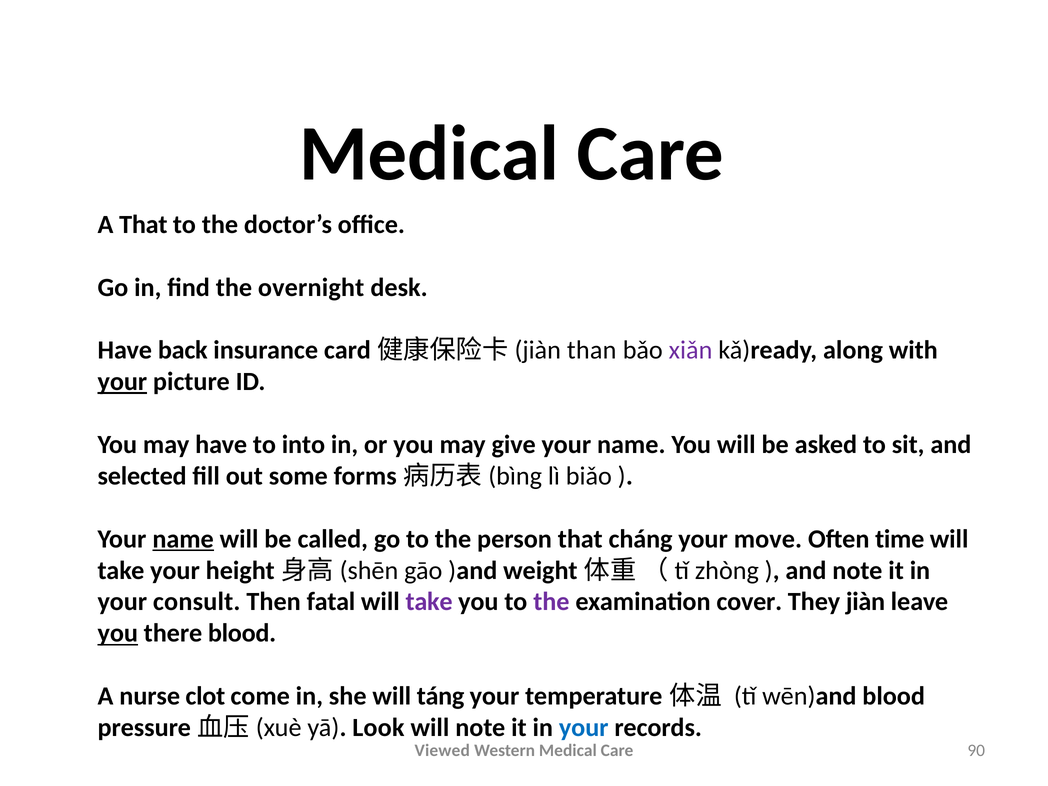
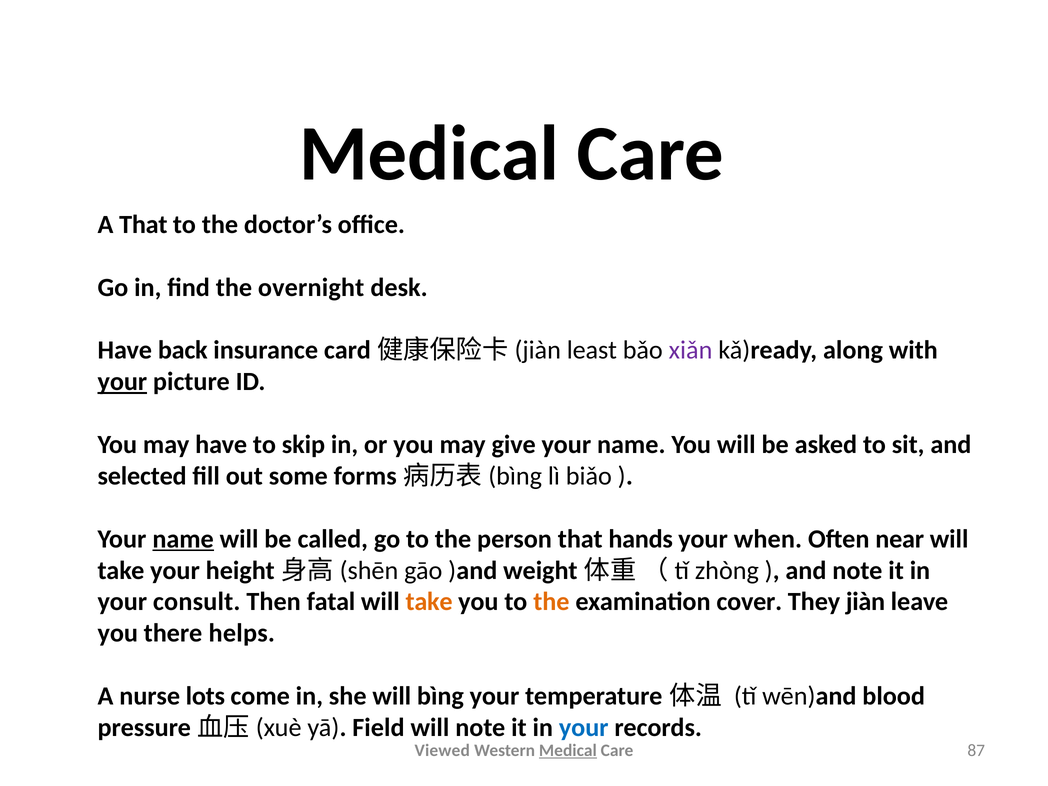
than: than -> least
into: into -> skip
cháng: cháng -> hands
move: move -> when
time: time -> near
take at (429, 602) colour: purple -> orange
the at (551, 602) colour: purple -> orange
you at (118, 633) underline: present -> none
there blood: blood -> helps
clot: clot -> lots
táng: táng -> bìng
Look: Look -> Field
Medical at (568, 751) underline: none -> present
90: 90 -> 87
